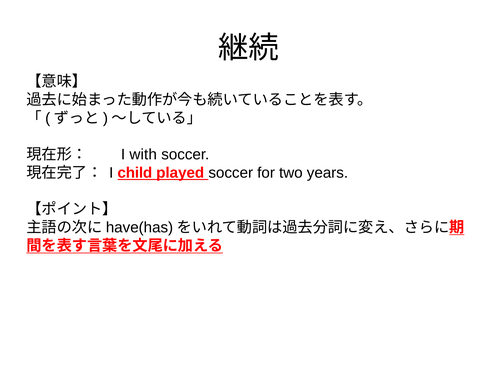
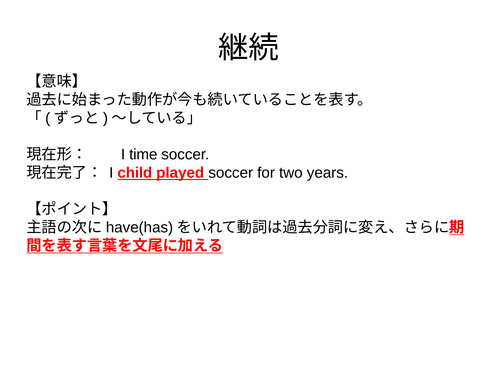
with: with -> time
